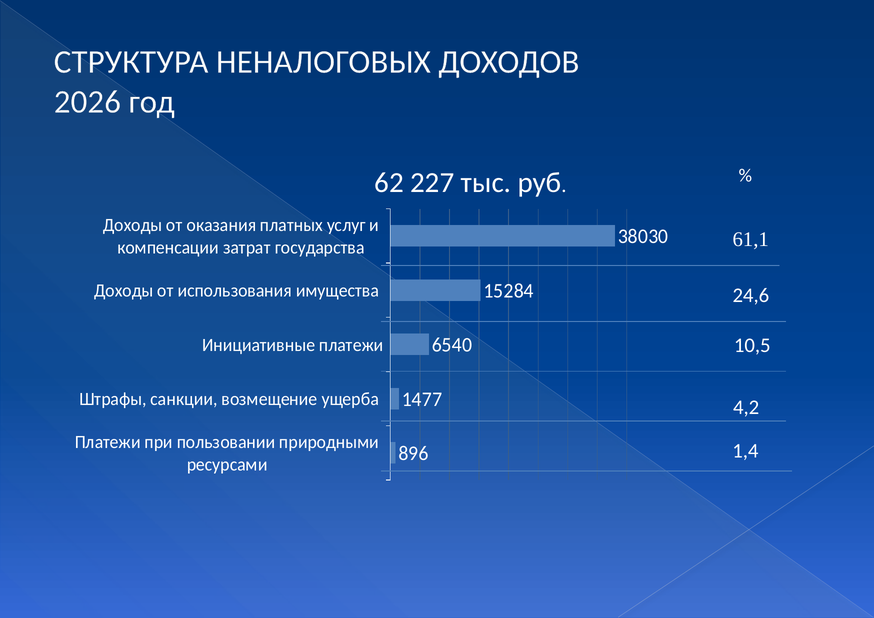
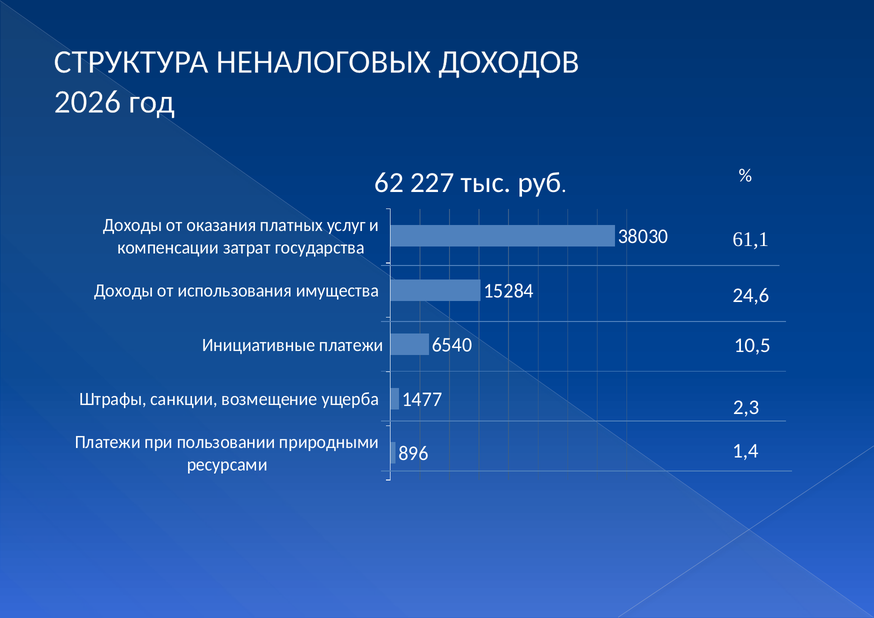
4,2: 4,2 -> 2,3
